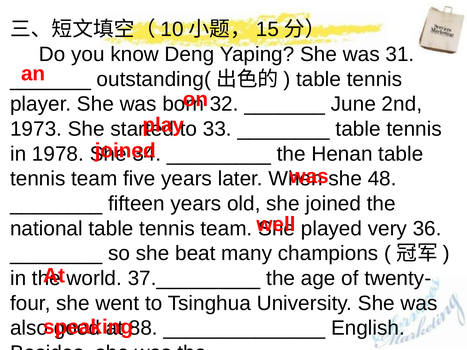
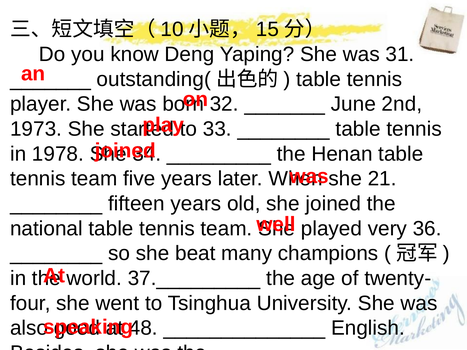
48: 48 -> 21
88: 88 -> 48
